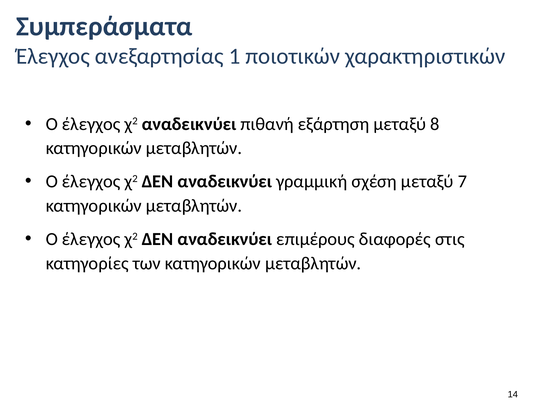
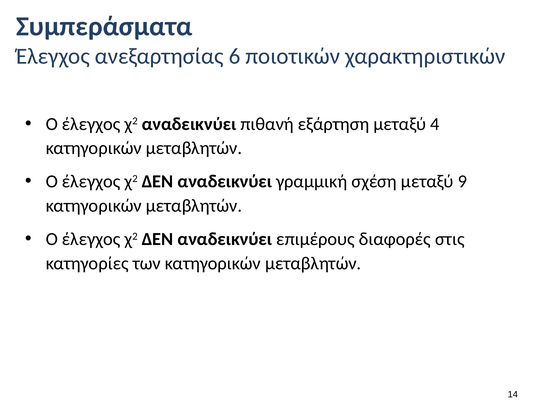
1: 1 -> 6
8: 8 -> 4
7: 7 -> 9
